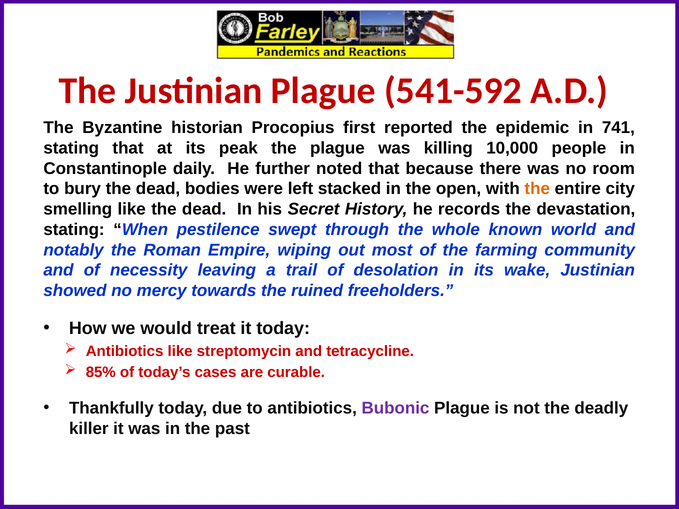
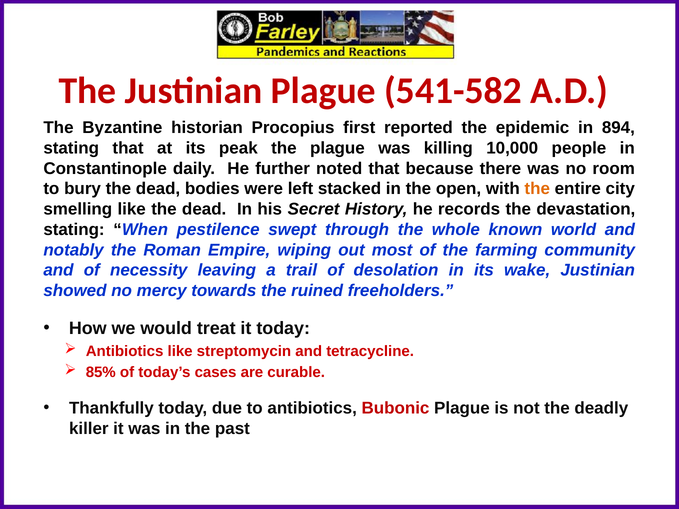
541-592: 541-592 -> 541-582
741: 741 -> 894
Bubonic colour: purple -> red
